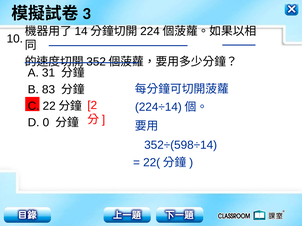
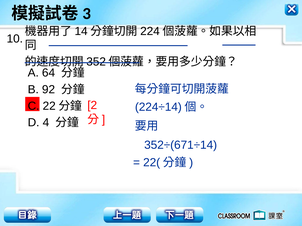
31: 31 -> 64
83: 83 -> 92
0: 0 -> 4
352÷(598÷14: 352÷(598÷14 -> 352÷(671÷14
